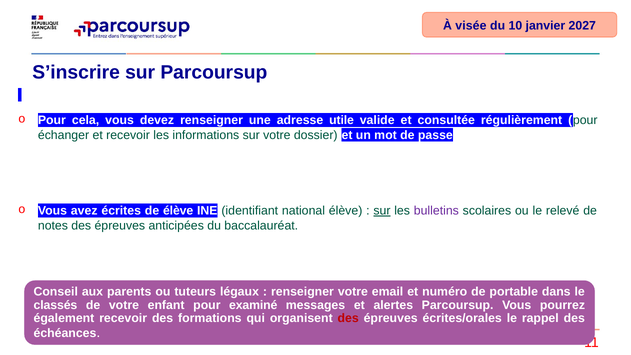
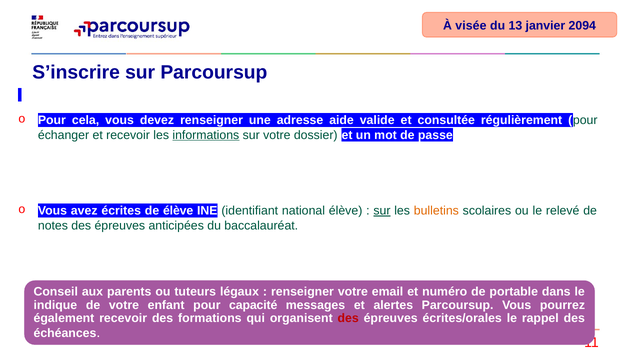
10: 10 -> 13
2027: 2027 -> 2094
utile: utile -> aide
informations underline: none -> present
bulletins colour: purple -> orange
classés: classés -> indique
examiné: examiné -> capacité
